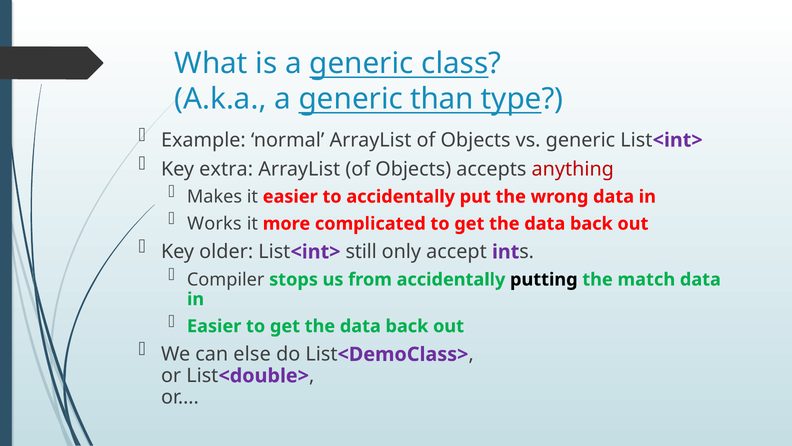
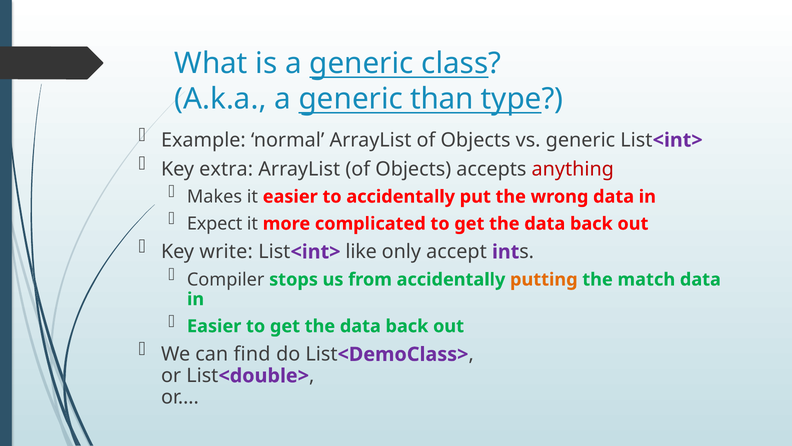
Works: Works -> Expect
older: older -> write
still: still -> like
putting colour: black -> orange
else: else -> find
